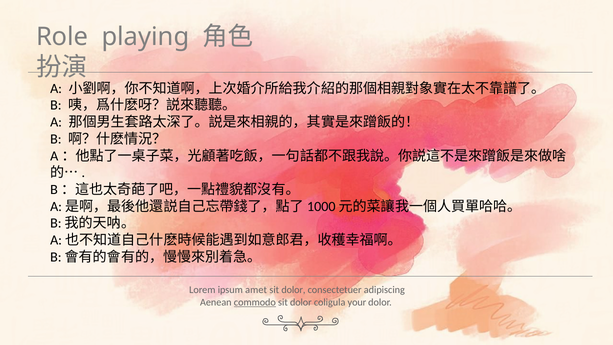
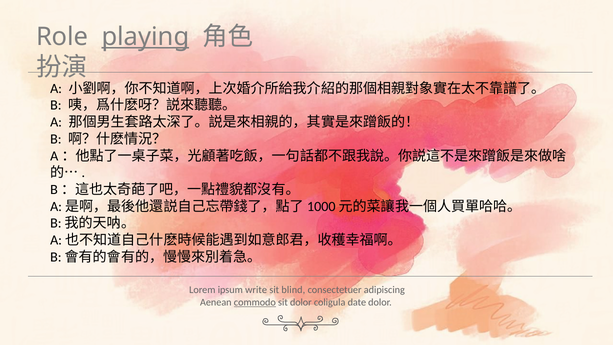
playing underline: none -> present
amet: amet -> write
dolor at (293, 290): dolor -> blind
your: your -> date
